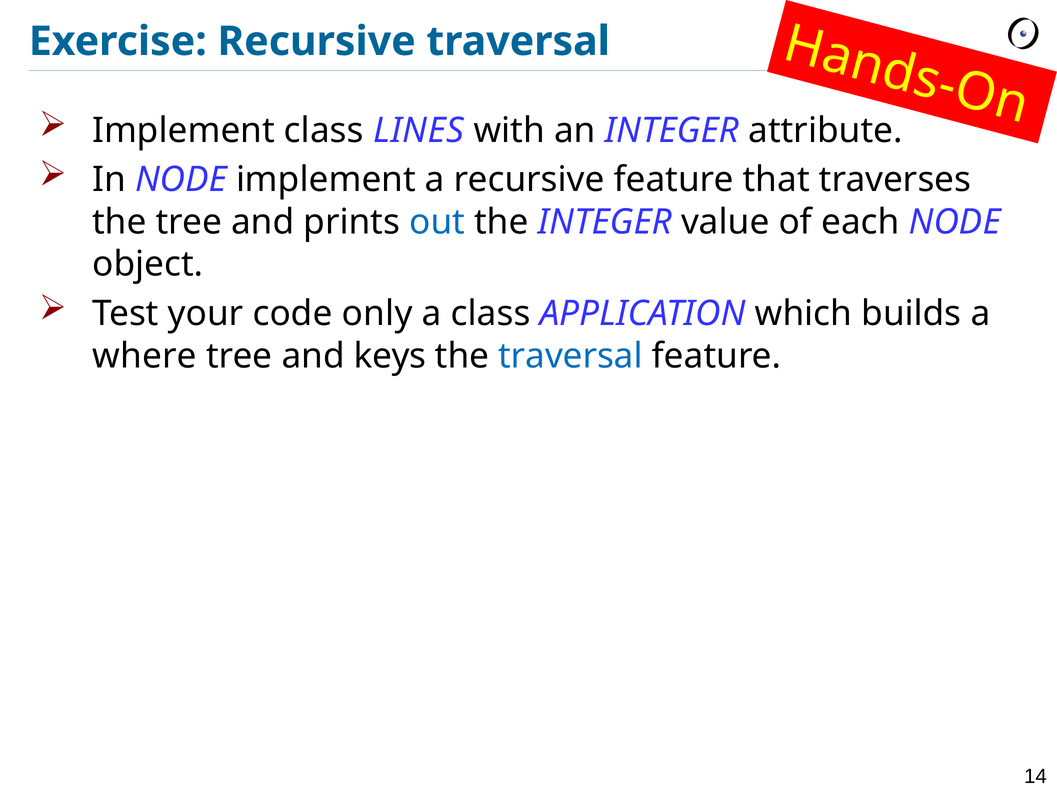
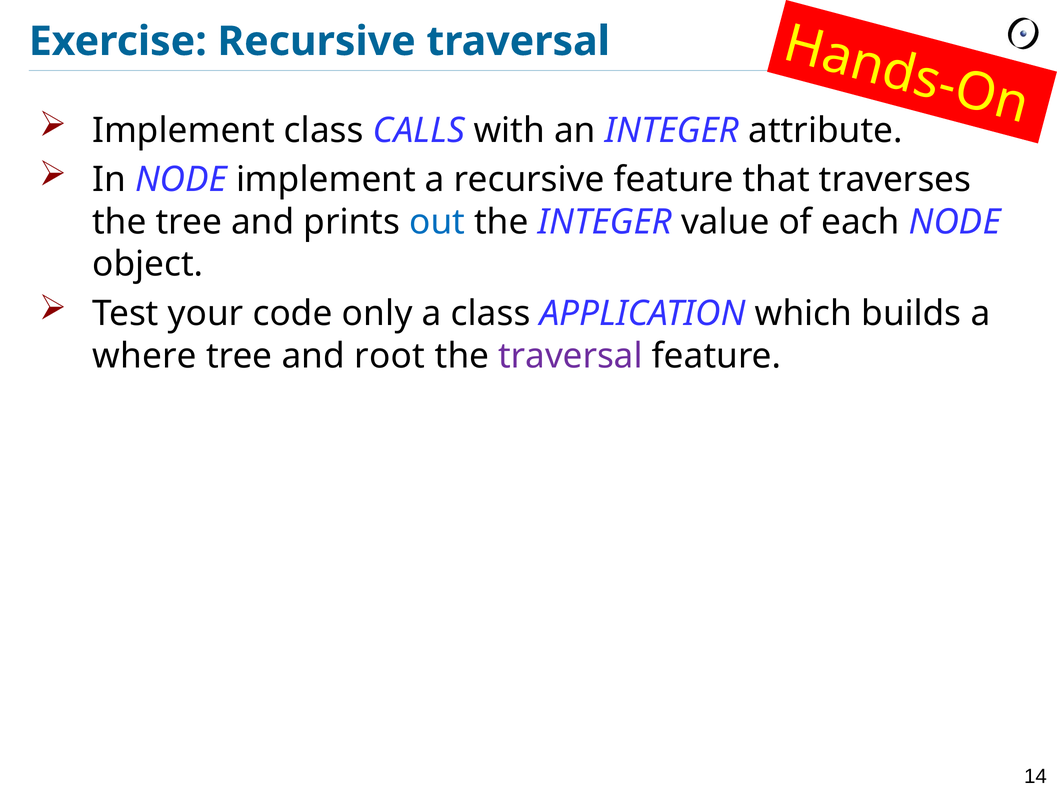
LINES: LINES -> CALLS
keys: keys -> root
traversal at (571, 356) colour: blue -> purple
